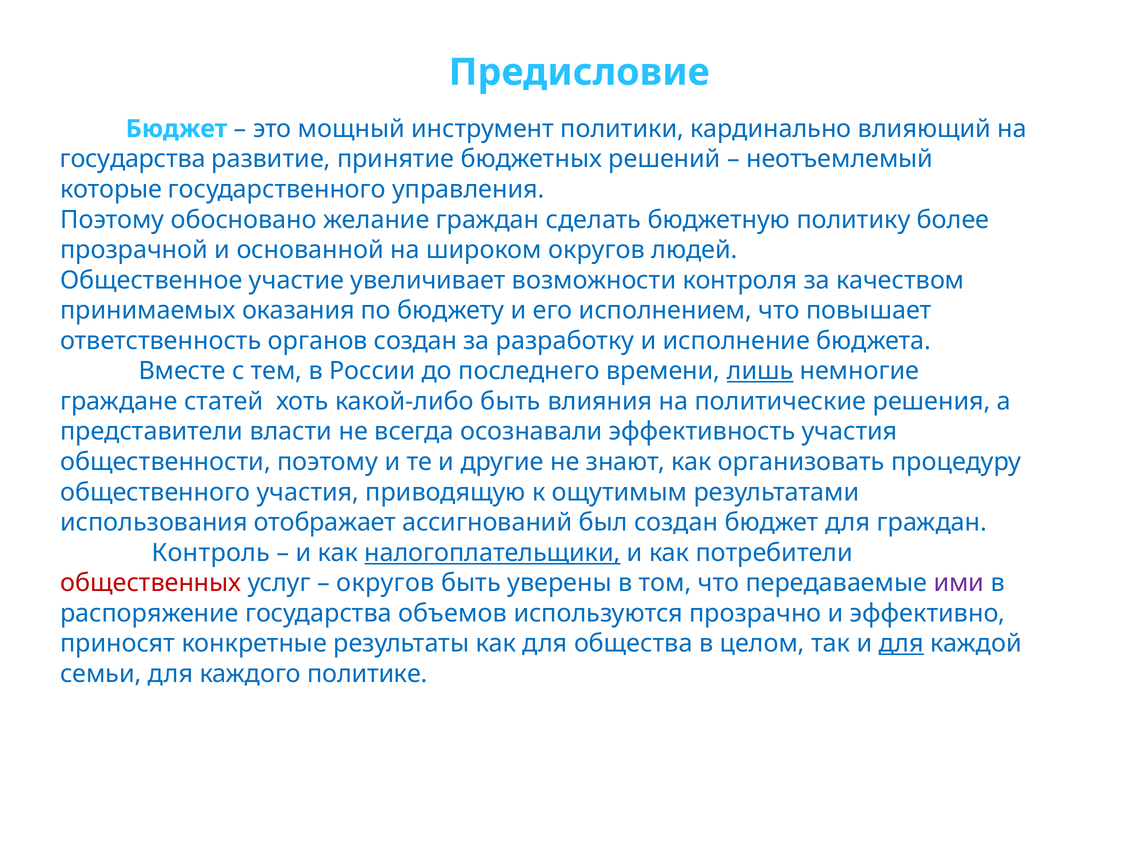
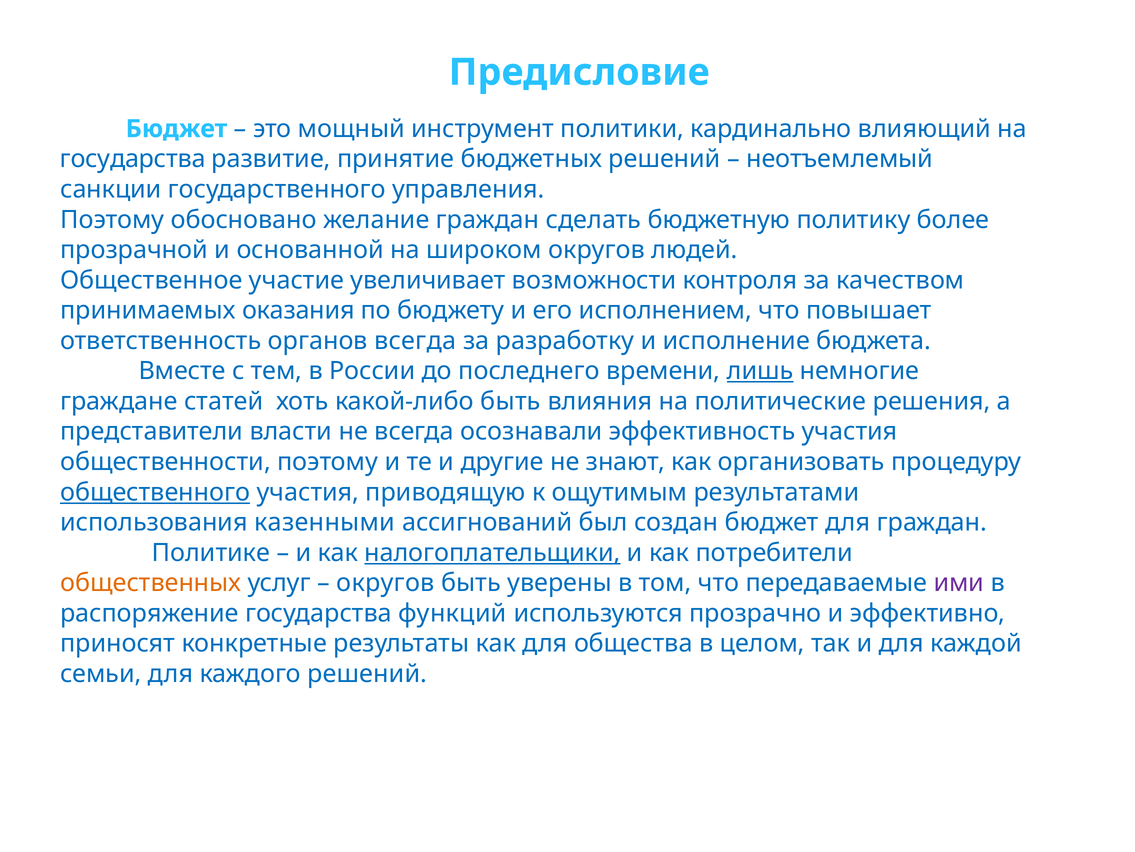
которые: которые -> санкции
органов создан: создан -> всегда
общественного underline: none -> present
отображает: отображает -> казенными
Контроль: Контроль -> Политике
общественных colour: red -> orange
объемов: объемов -> функций
для at (901, 643) underline: present -> none
каждого политике: политике -> решений
